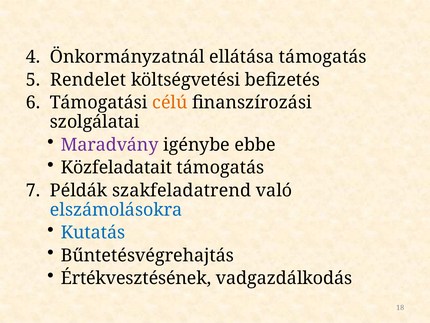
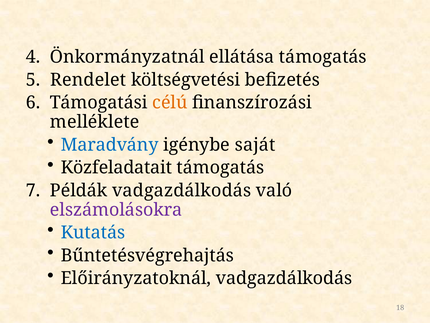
szolgálatai: szolgálatai -> melléklete
Maradvány colour: purple -> blue
ebbe: ebbe -> saját
Példák szakfeladatrend: szakfeladatrend -> vadgazdálkodás
elszámolásokra colour: blue -> purple
Értékvesztésének: Értékvesztésének -> Előirányzatoknál
